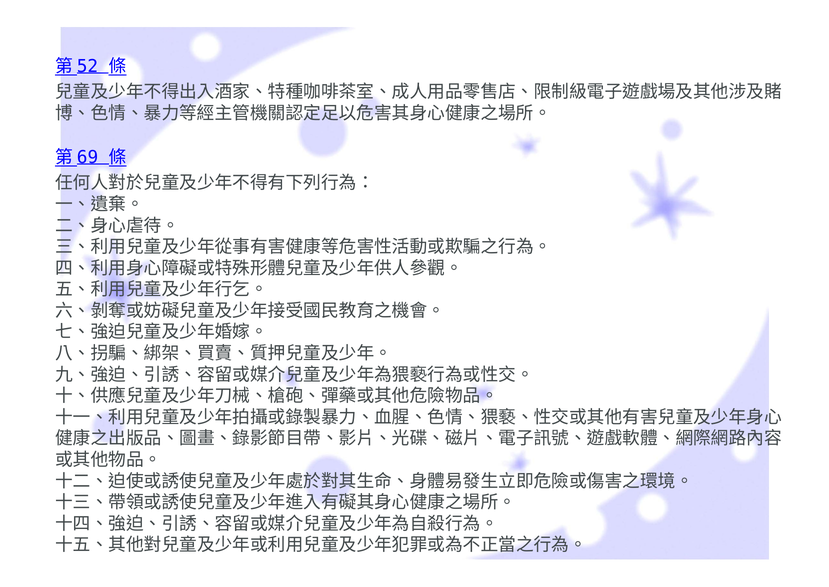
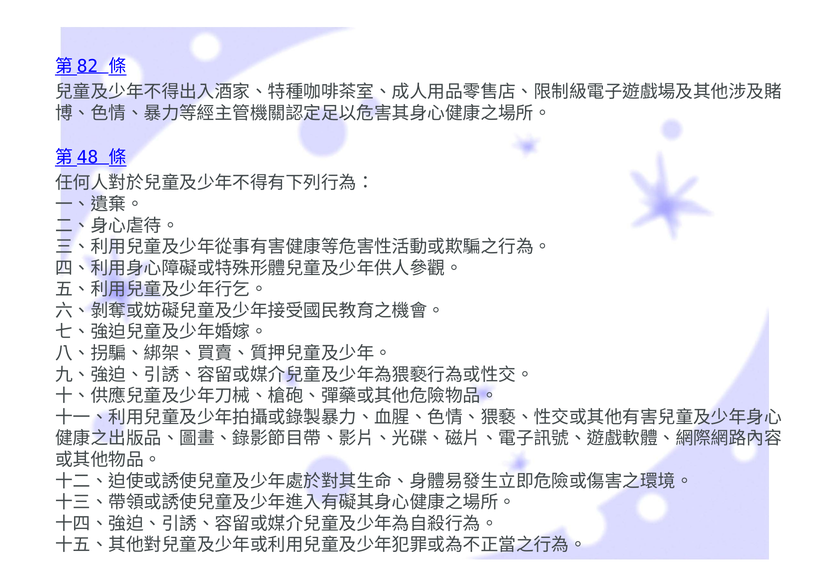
52: 52 -> 82
69: 69 -> 48
